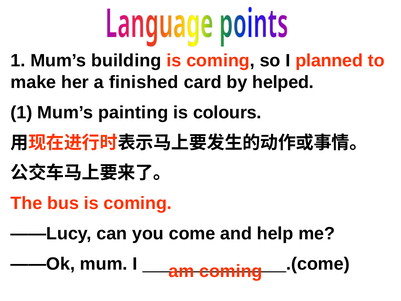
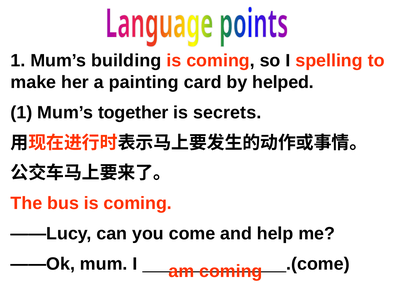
planned: planned -> spelling
finished: finished -> painting
painting: painting -> together
colours: colours -> secrets
